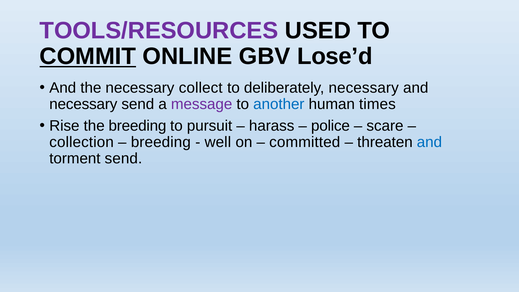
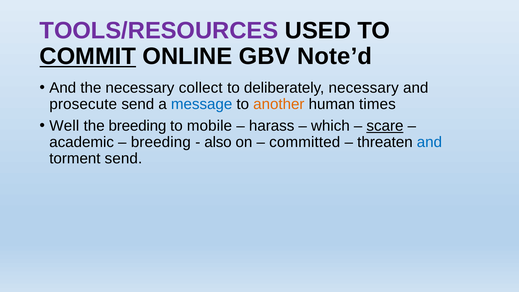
Lose’d: Lose’d -> Note’d
necessary at (83, 104): necessary -> prosecute
message colour: purple -> blue
another colour: blue -> orange
Rise: Rise -> Well
pursuit: pursuit -> mobile
police: police -> which
scare underline: none -> present
collection: collection -> academic
well: well -> also
